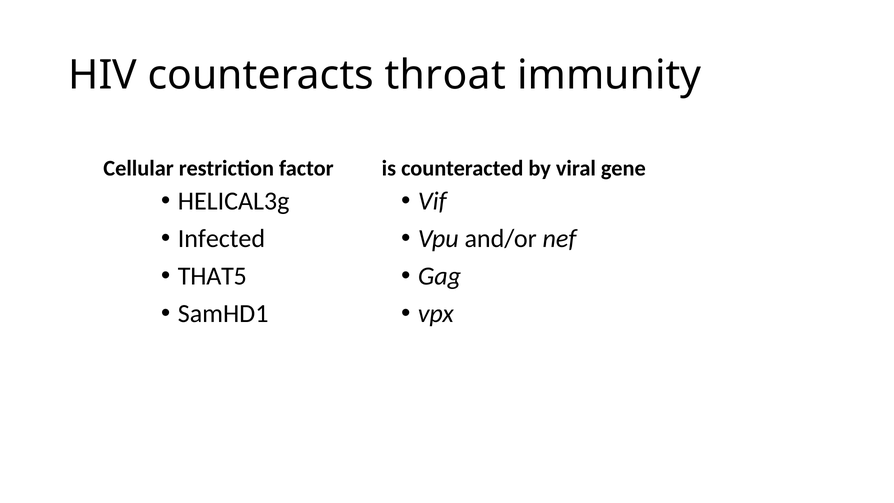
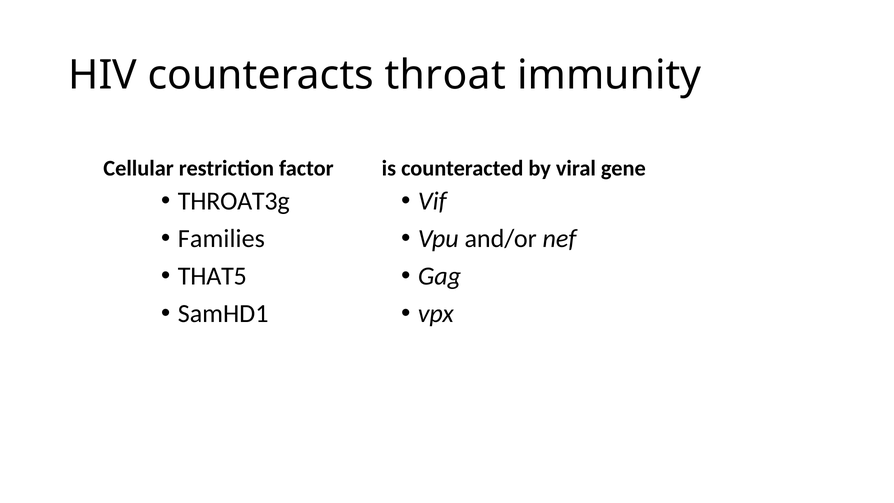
HELICAL3g: HELICAL3g -> THROAT3g
Infected: Infected -> Families
